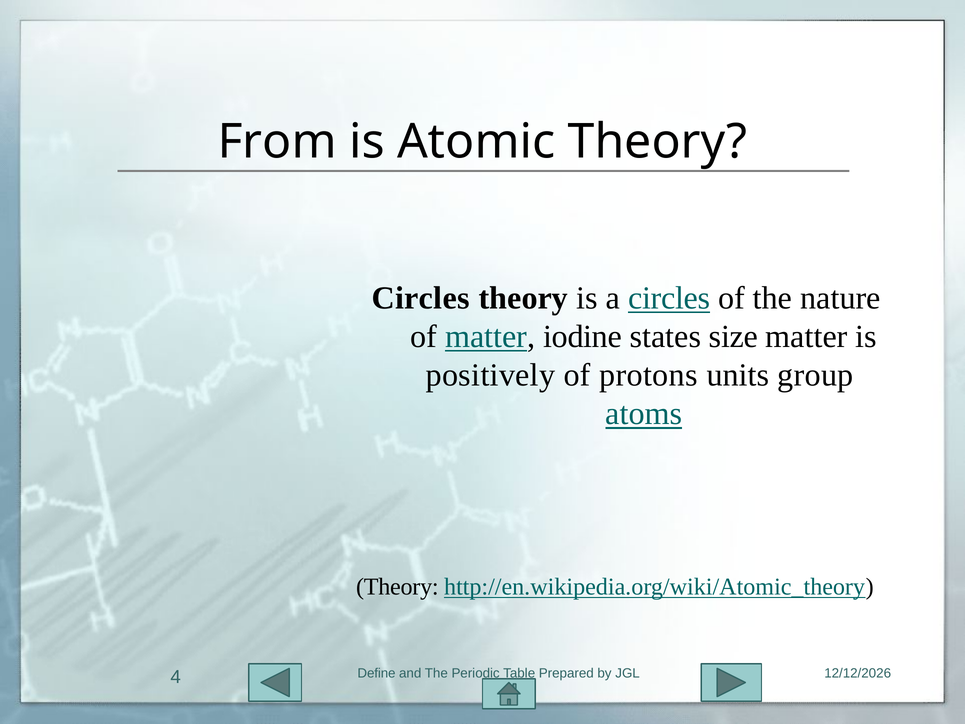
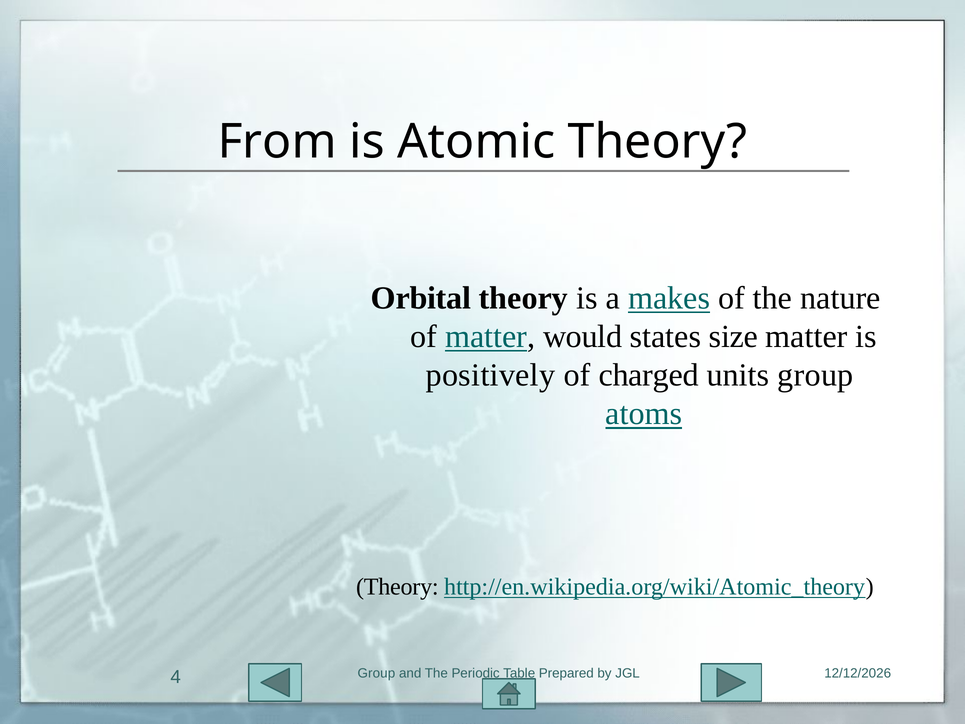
Circles at (421, 298): Circles -> Orbital
a circles: circles -> makes
iodine: iodine -> would
protons: protons -> charged
Define at (376, 673): Define -> Group
